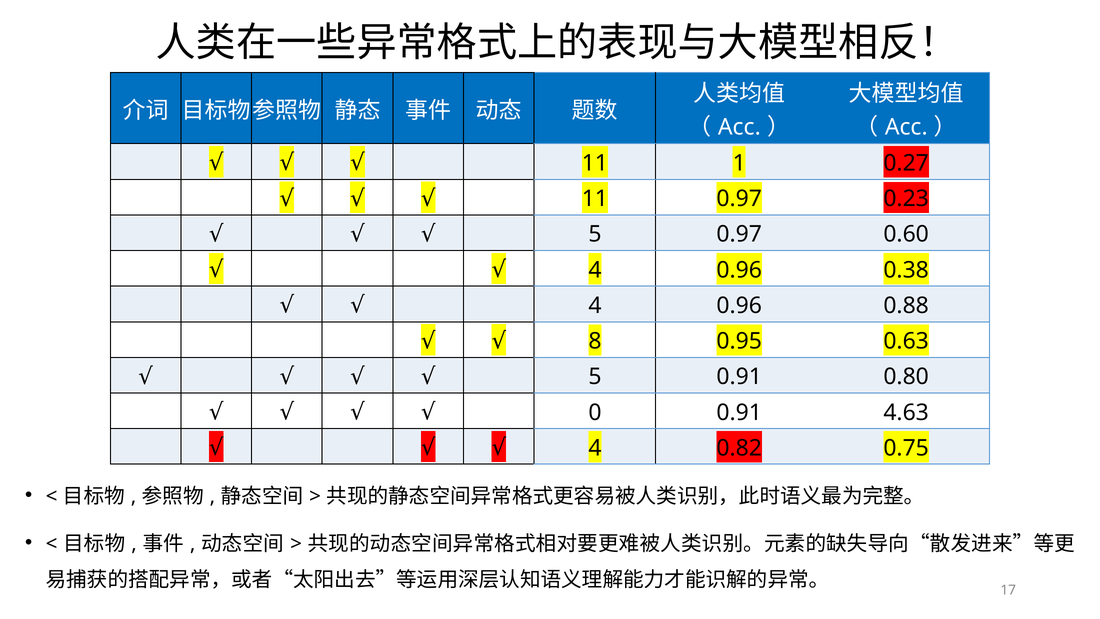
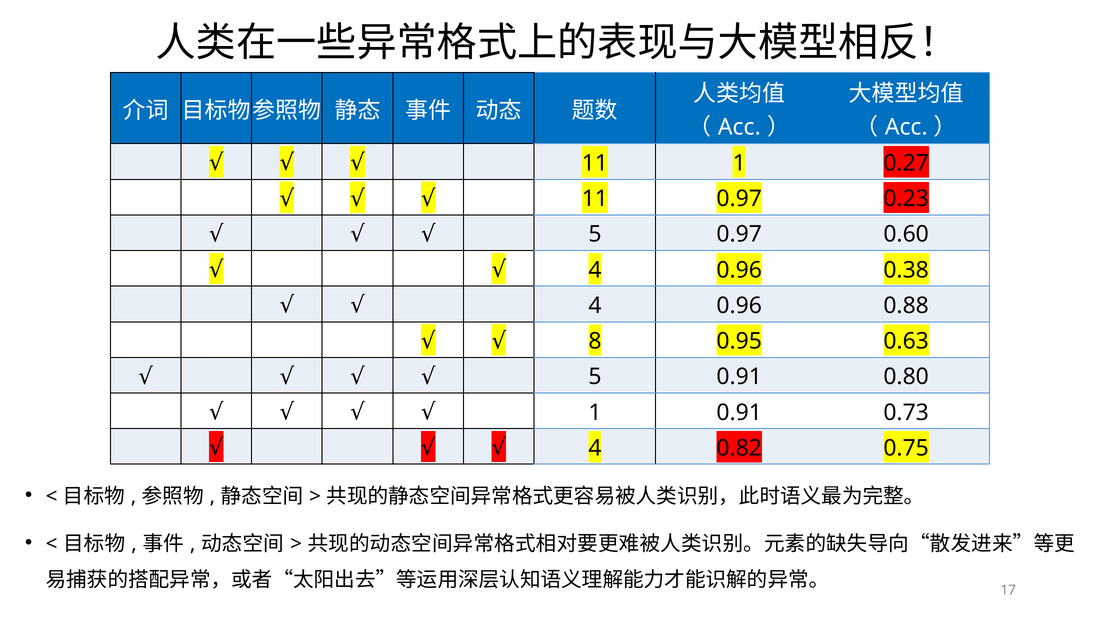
0 at (595, 412): 0 -> 1
4.63: 4.63 -> 0.73
